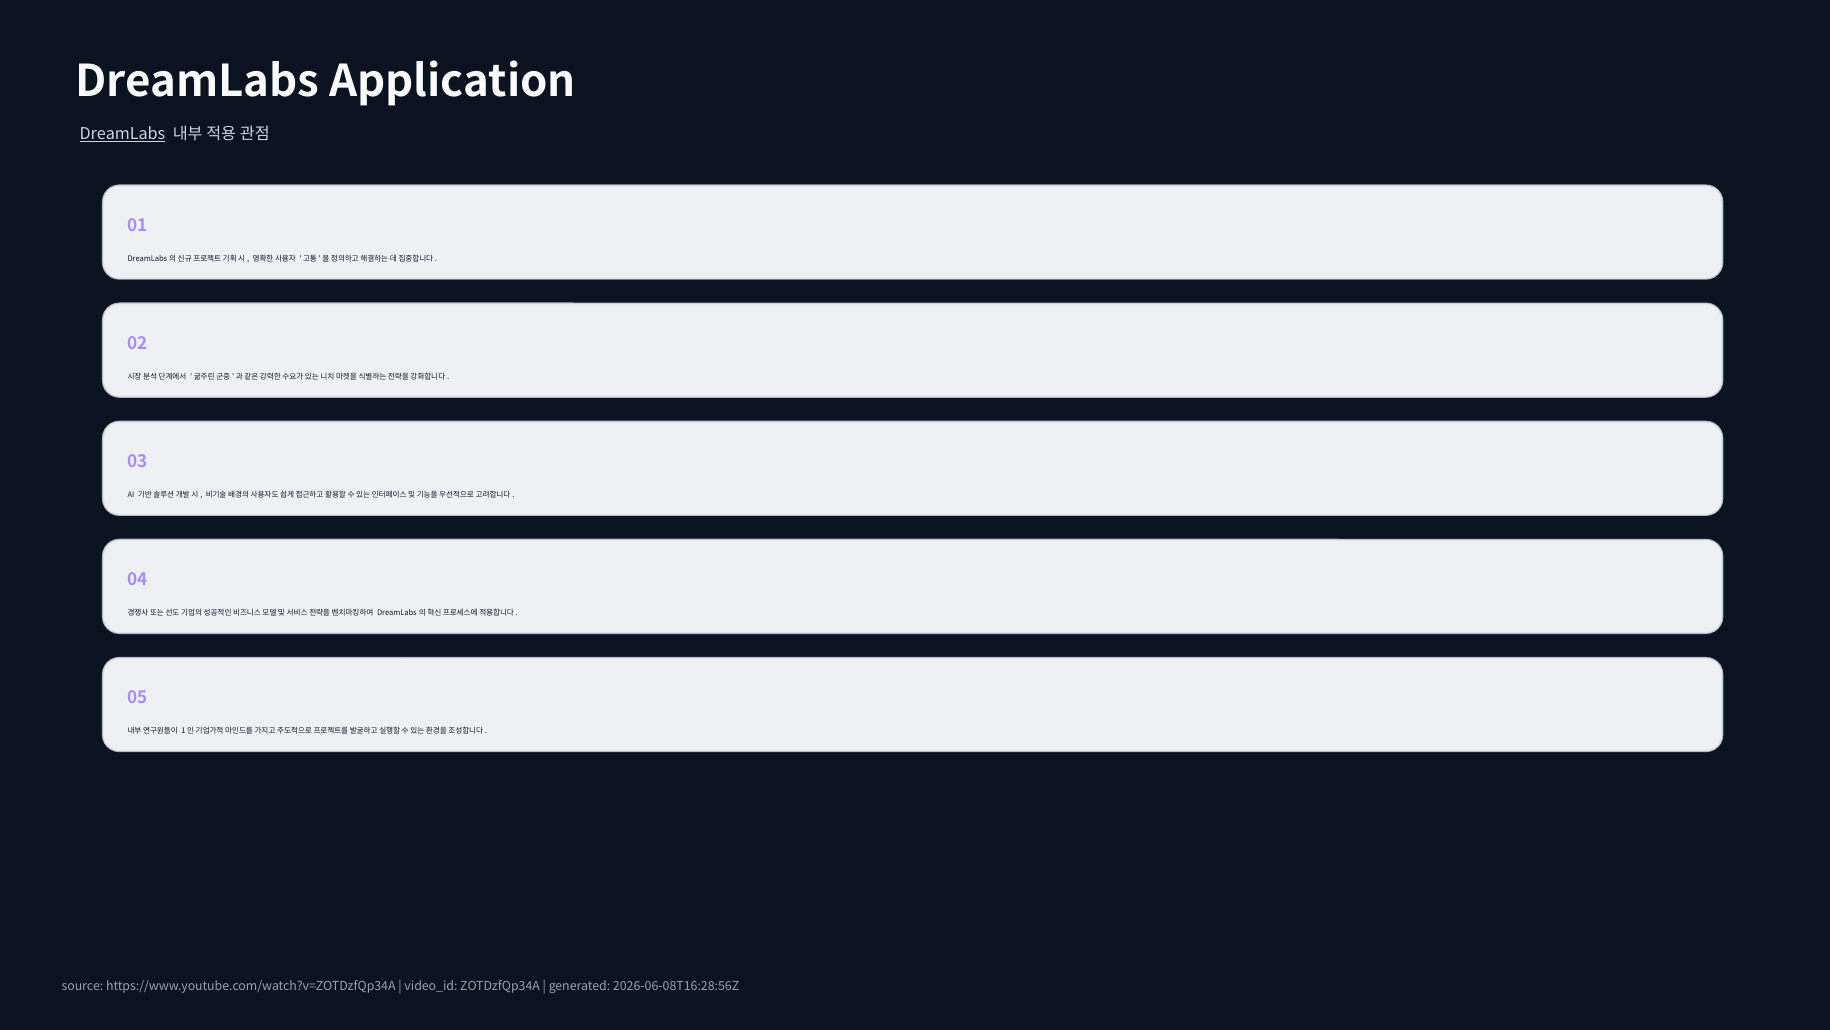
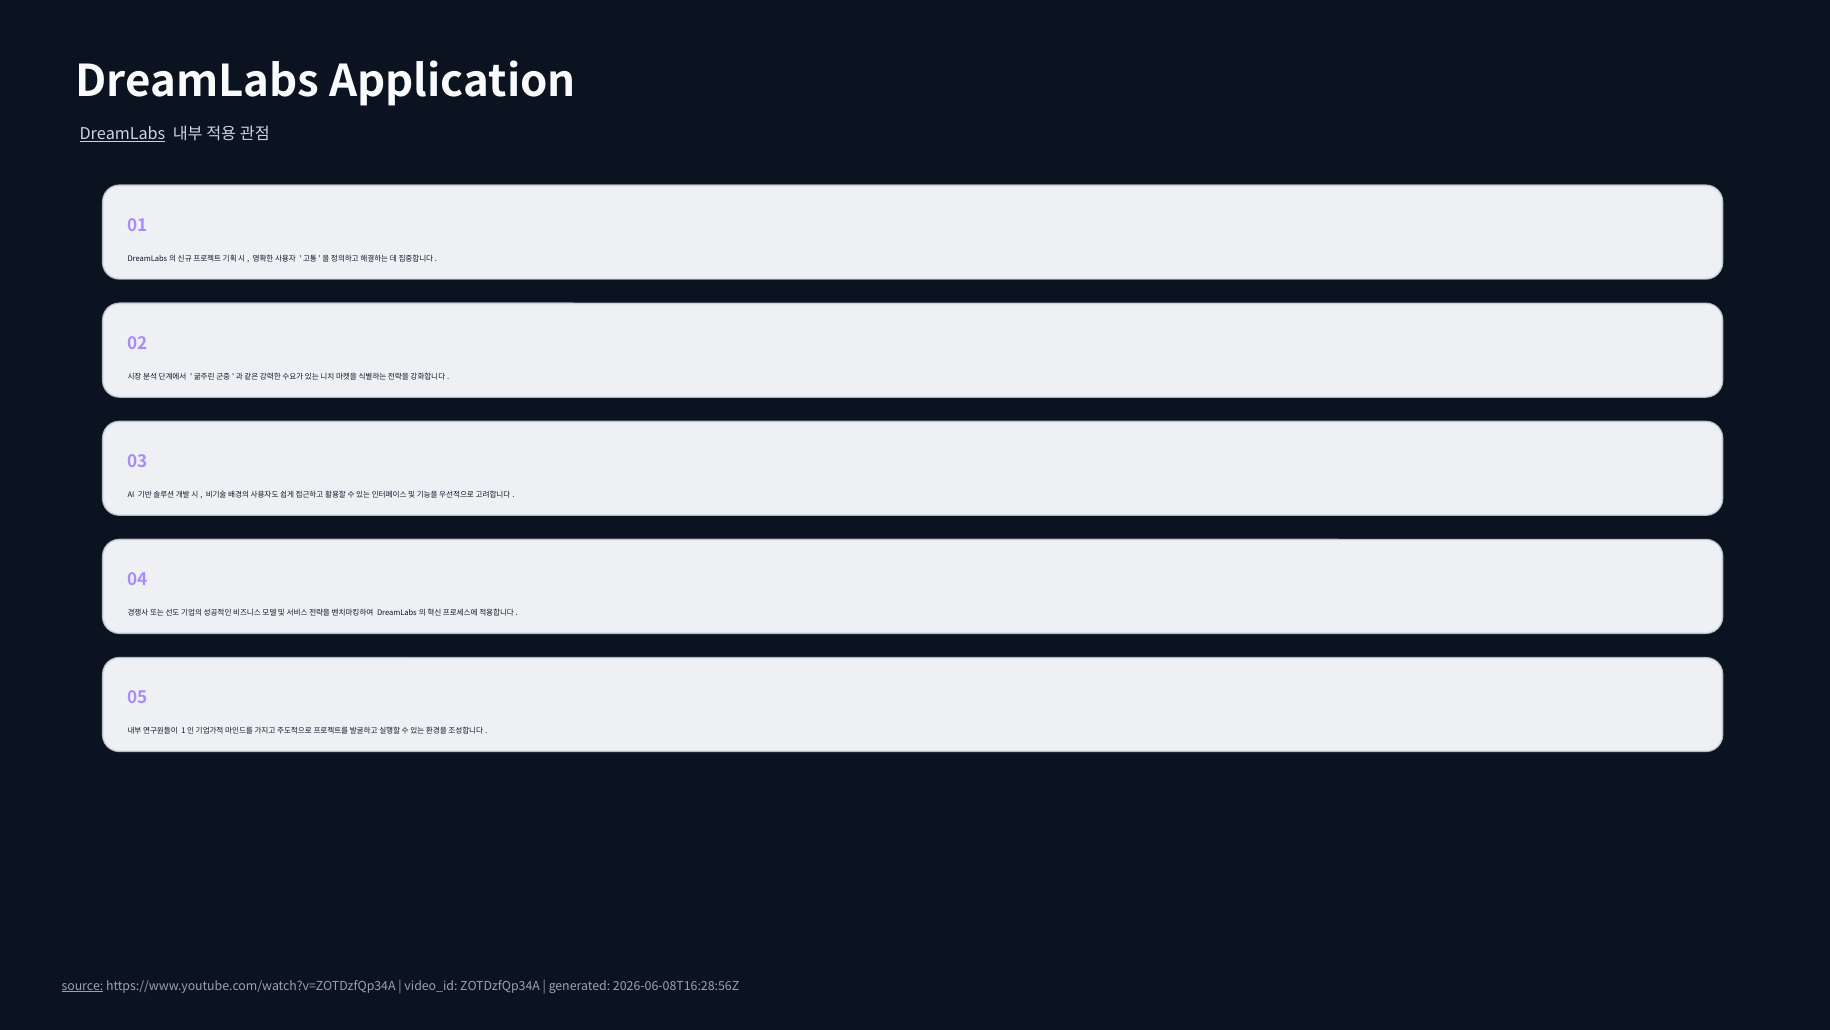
source underline: none -> present
